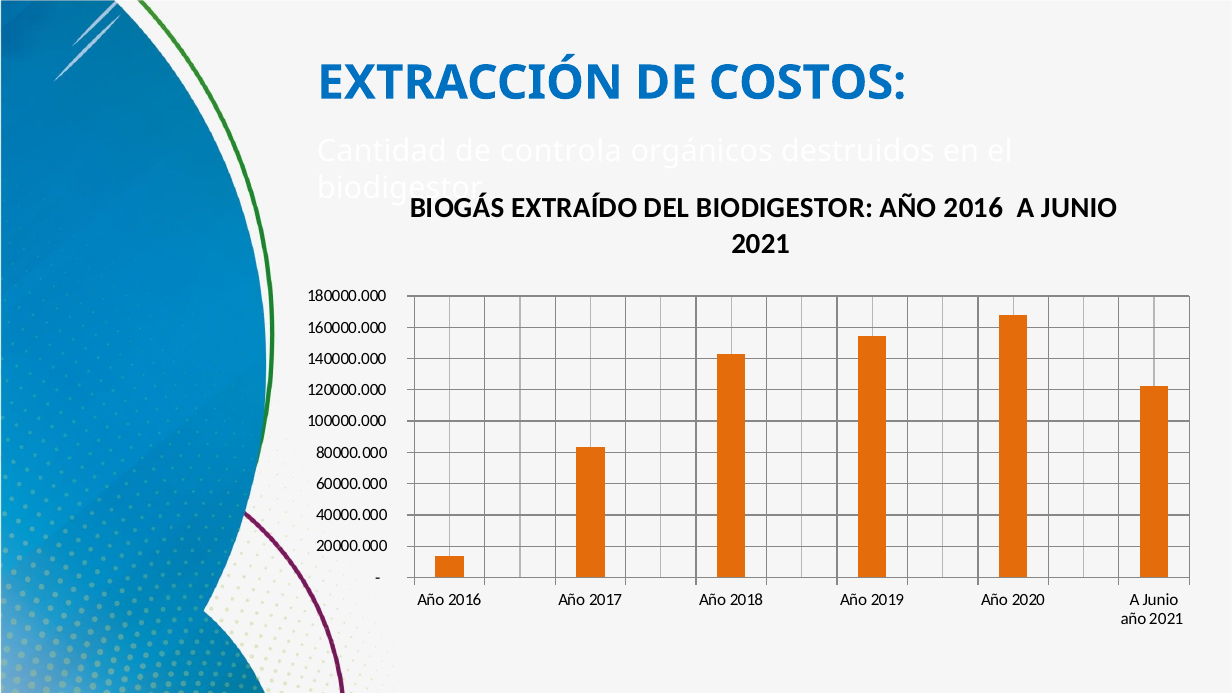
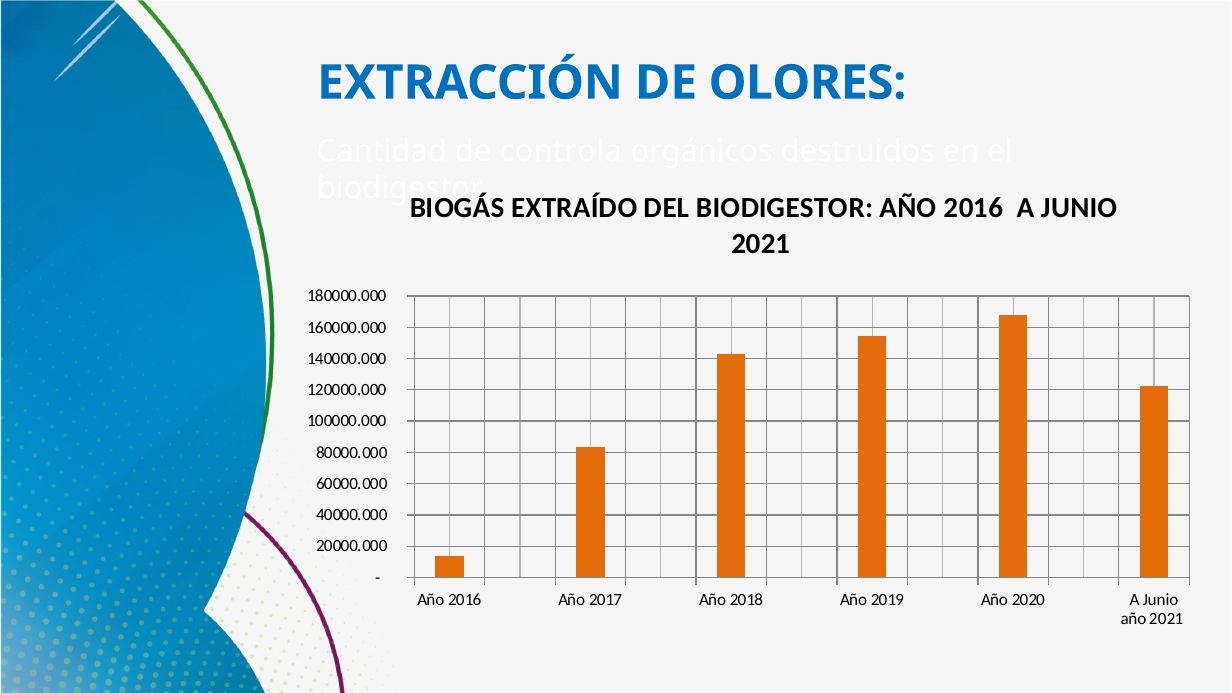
COSTOS: COSTOS -> OLORES
